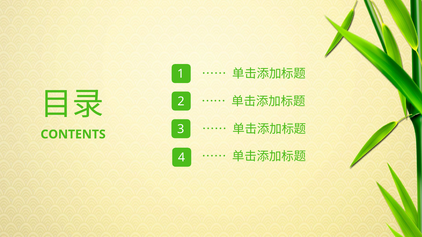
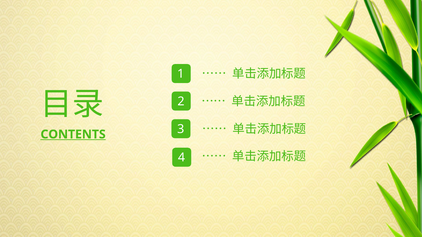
CONTENTS underline: none -> present
